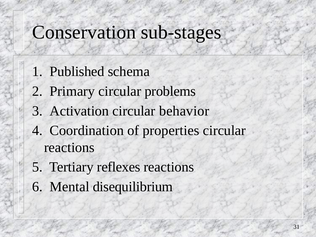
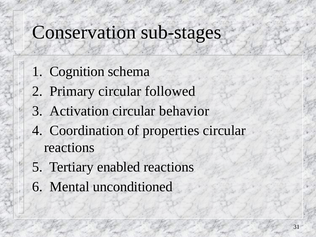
Published: Published -> Cognition
problems: problems -> followed
reflexes: reflexes -> enabled
disequilibrium: disequilibrium -> unconditioned
